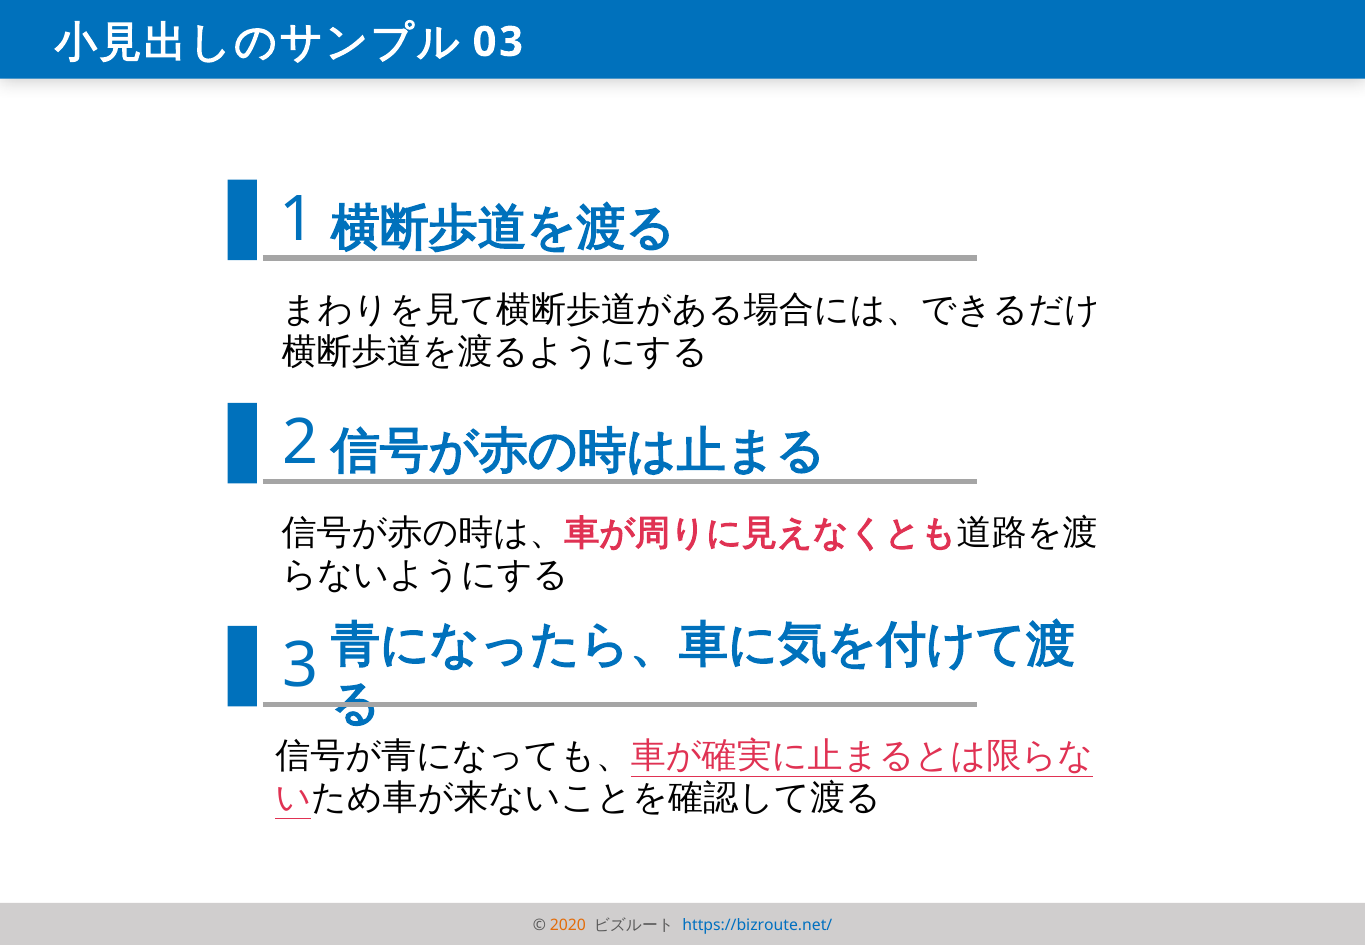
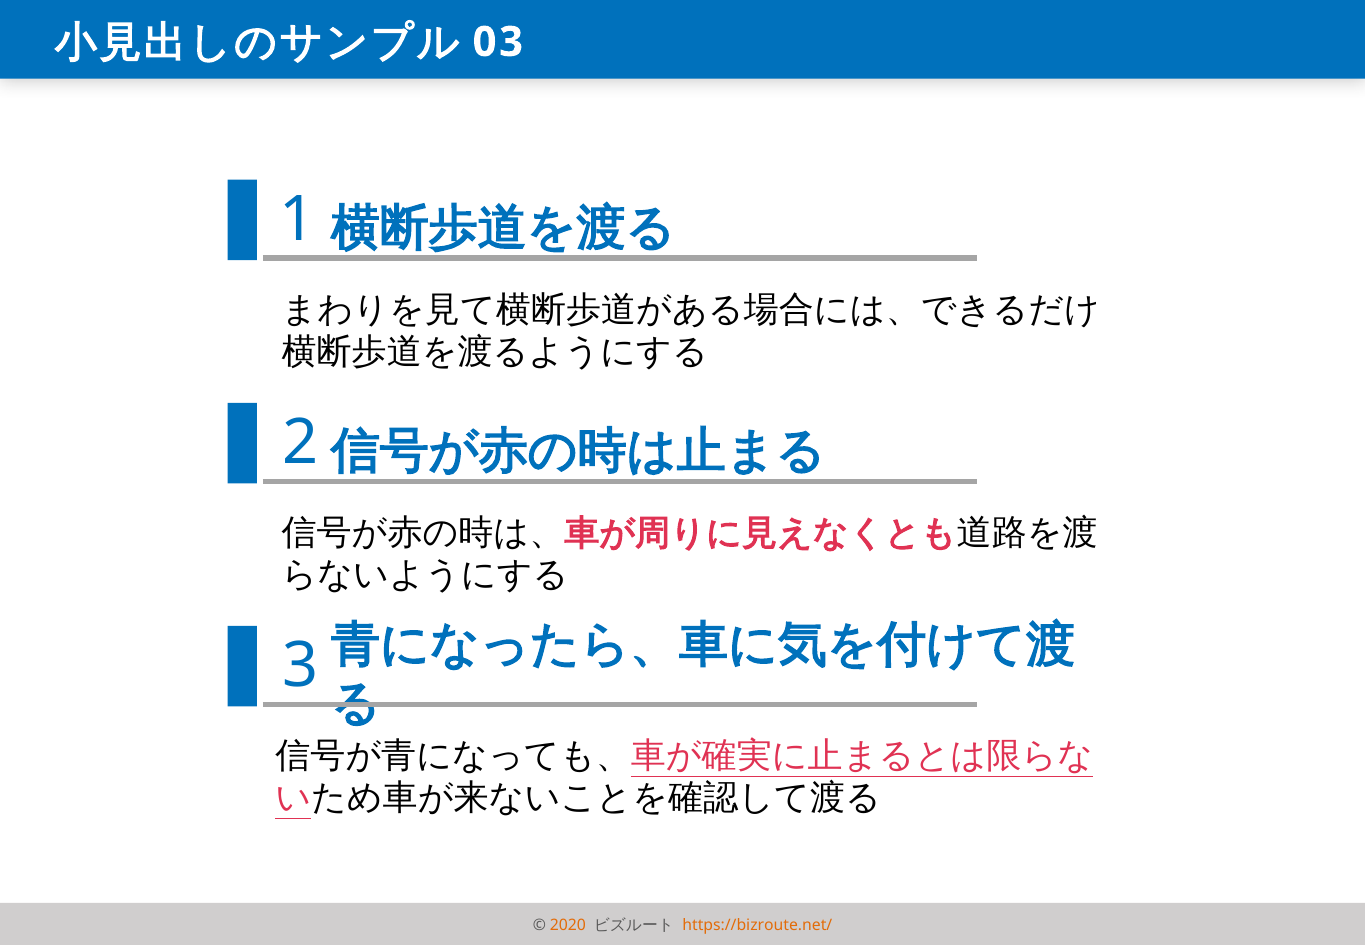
https://bizroute.net/ colour: blue -> orange
